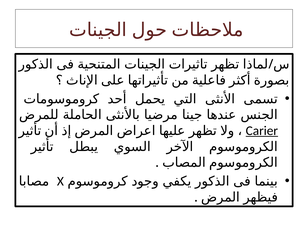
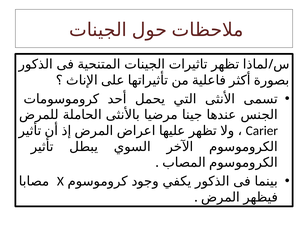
Carier underline: present -> none
